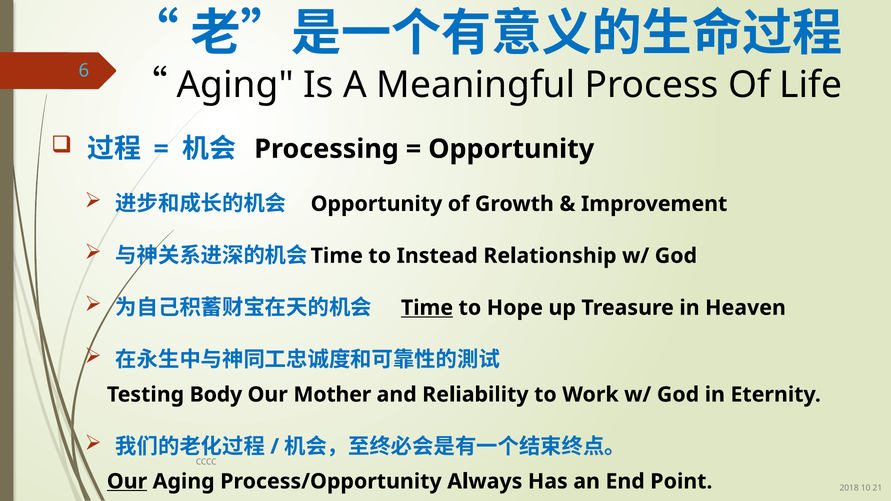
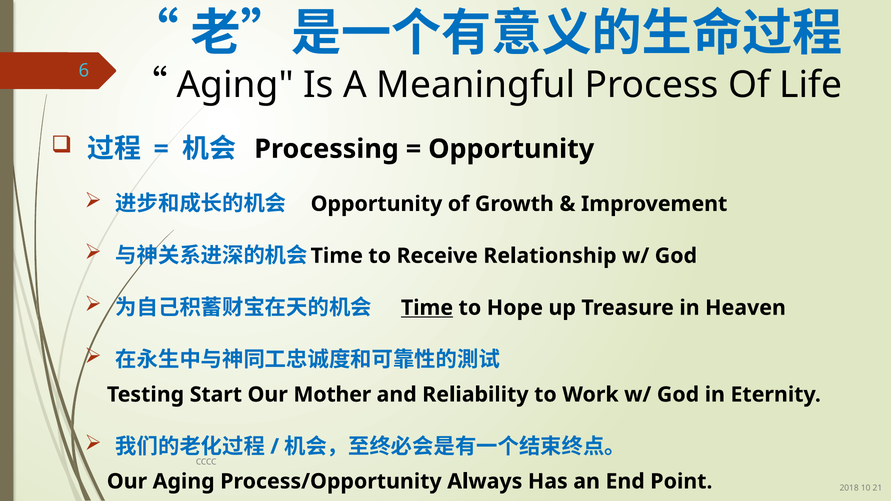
Instead: Instead -> Receive
Body: Body -> Start
Our at (127, 482) underline: present -> none
